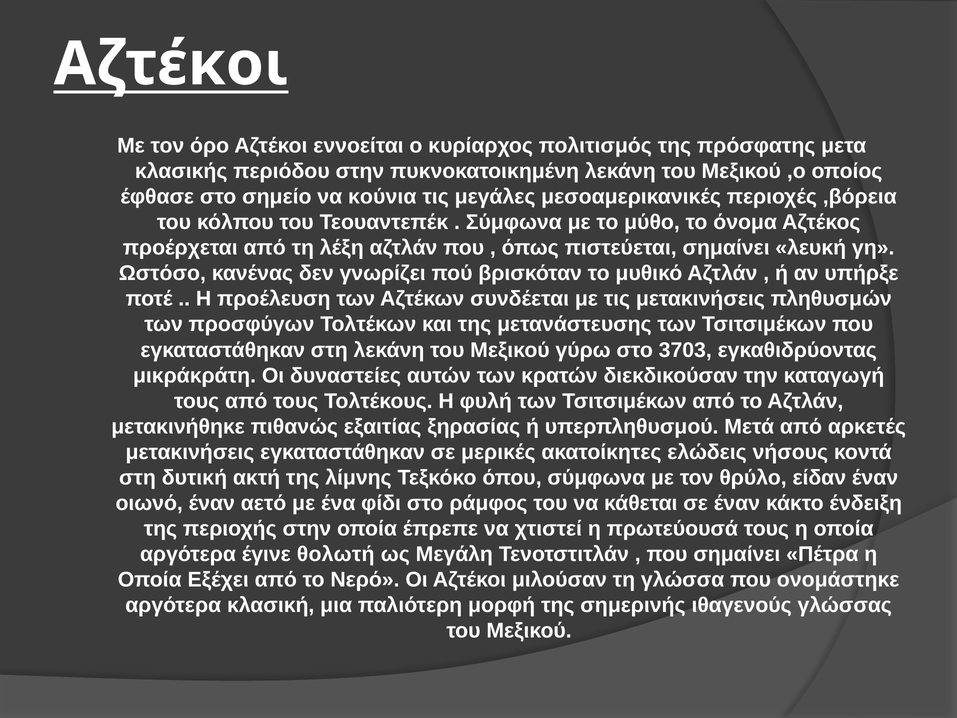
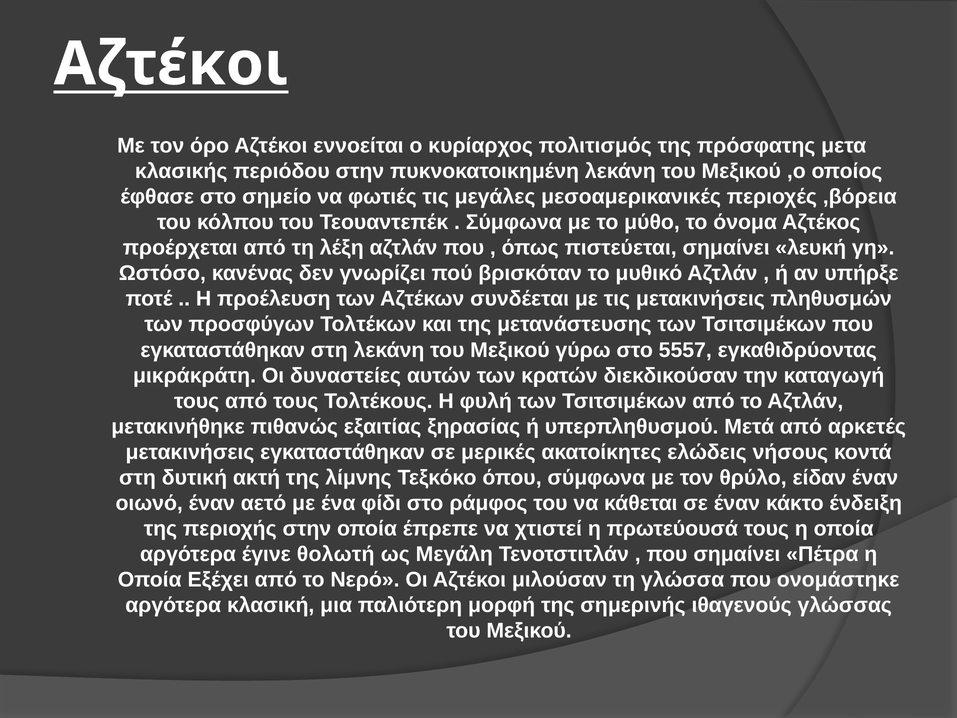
κούνια: κούνια -> φωτιές
3703: 3703 -> 5557
